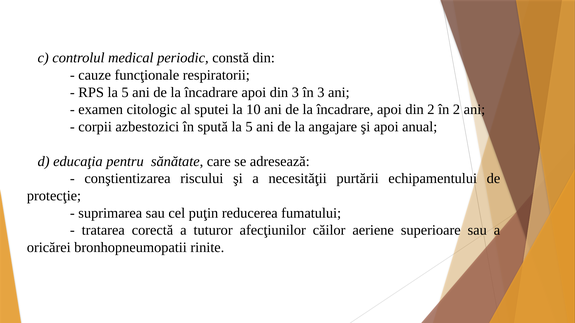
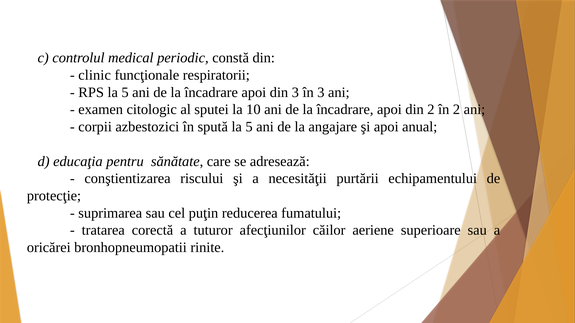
cauze: cauze -> clinic
